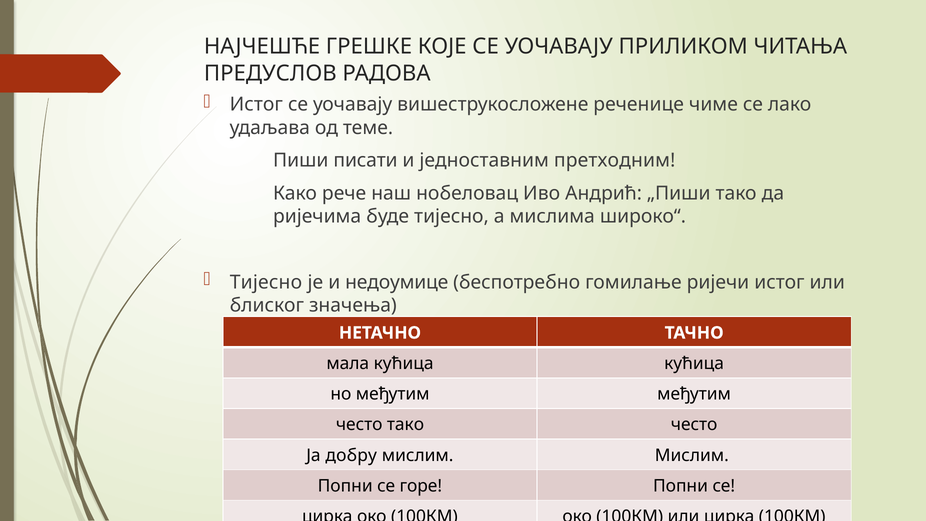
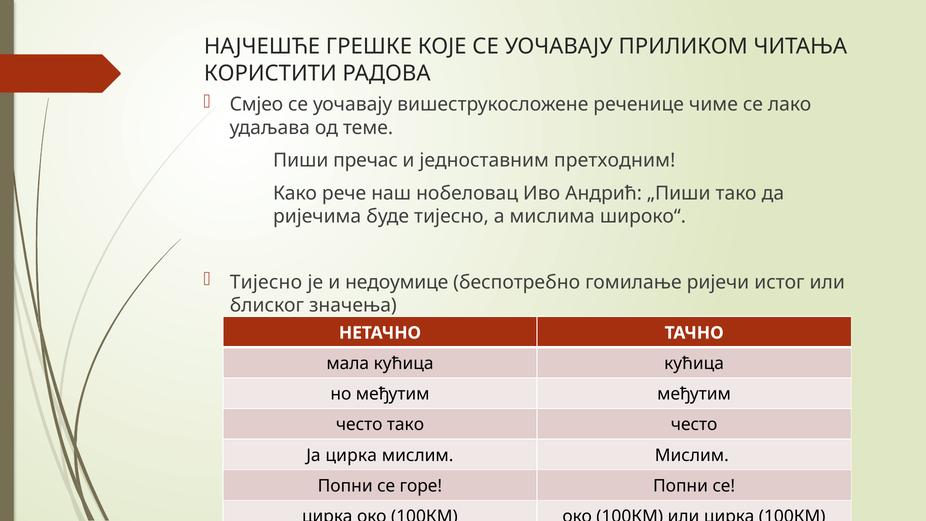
ПРЕДУСЛОВ: ПРЕДУСЛОВ -> КОРИСТИТИ
Истог at (256, 104): Истог -> Смјео
писати: писати -> пречас
Ја добру: добру -> цирка
